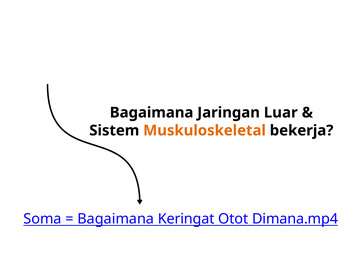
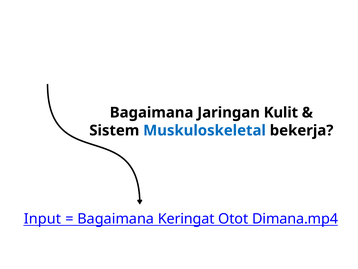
Luar: Luar -> Kulit
Muskuloskeletal colour: orange -> blue
Soma: Soma -> Input
